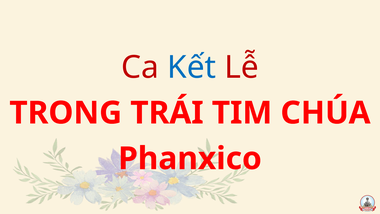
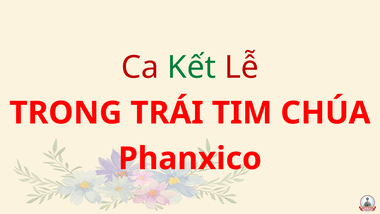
Kết colour: blue -> green
